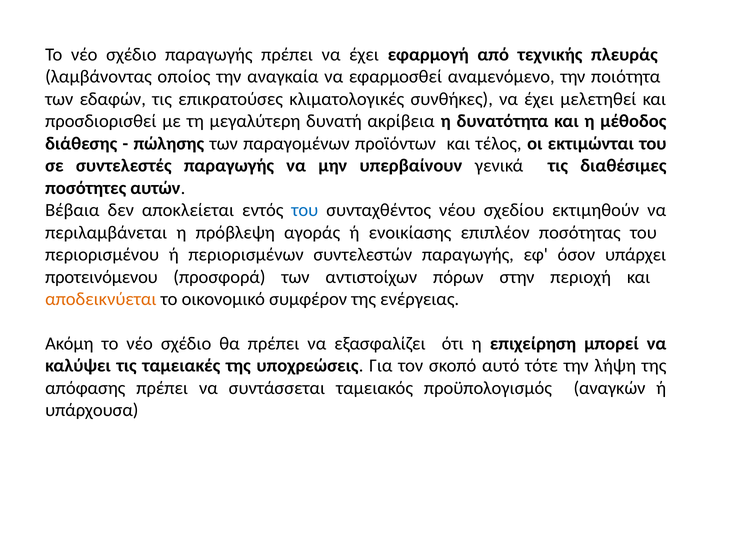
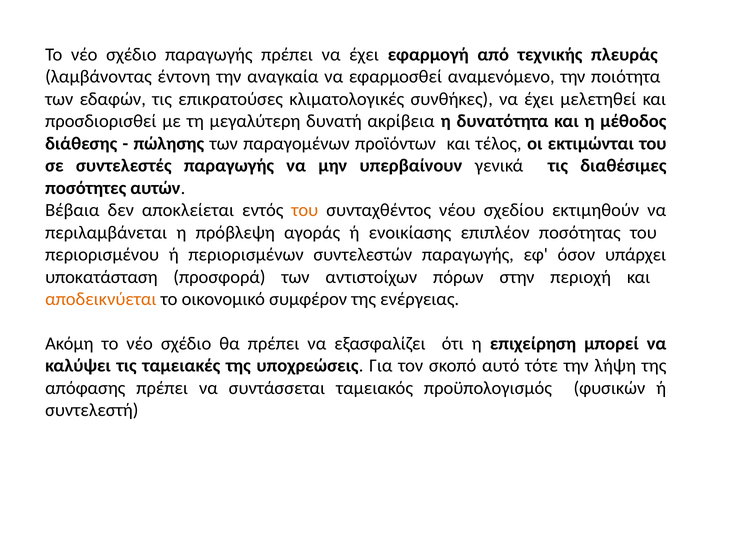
οποίος: οποίος -> έντονη
του at (305, 210) colour: blue -> orange
προτεινόμενου: προτεινόμενου -> υποκατάσταση
αναγκών: αναγκών -> φυσικών
υπάρχουσα: υπάρχουσα -> συντελεστή
